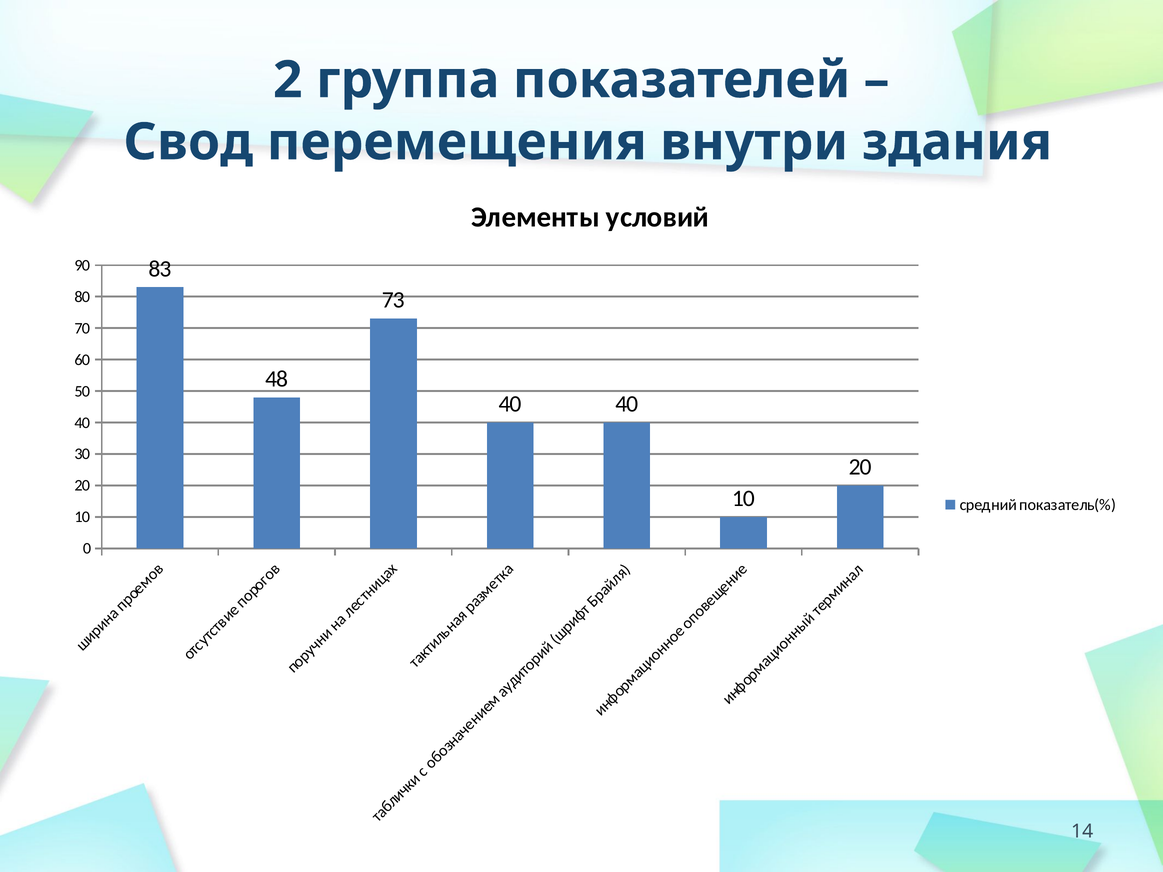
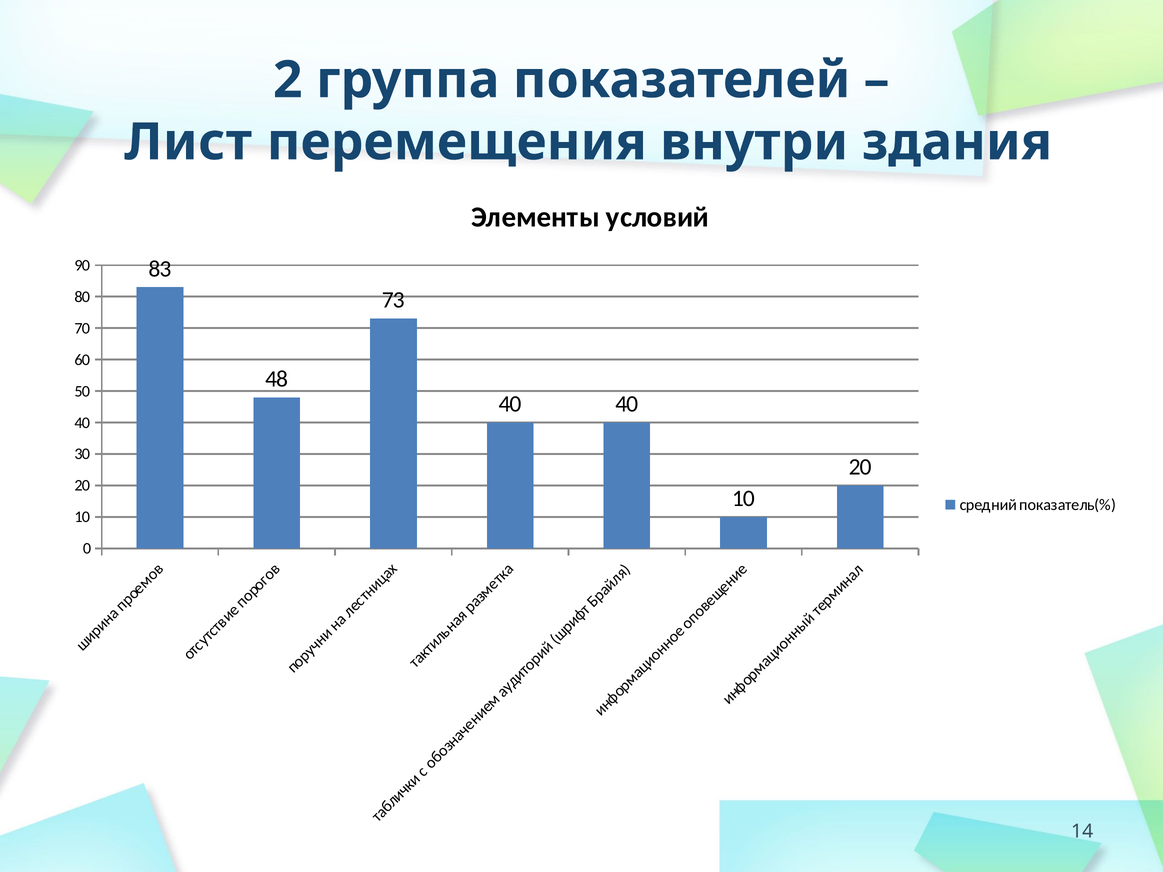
Свод: Свод -> Лист
